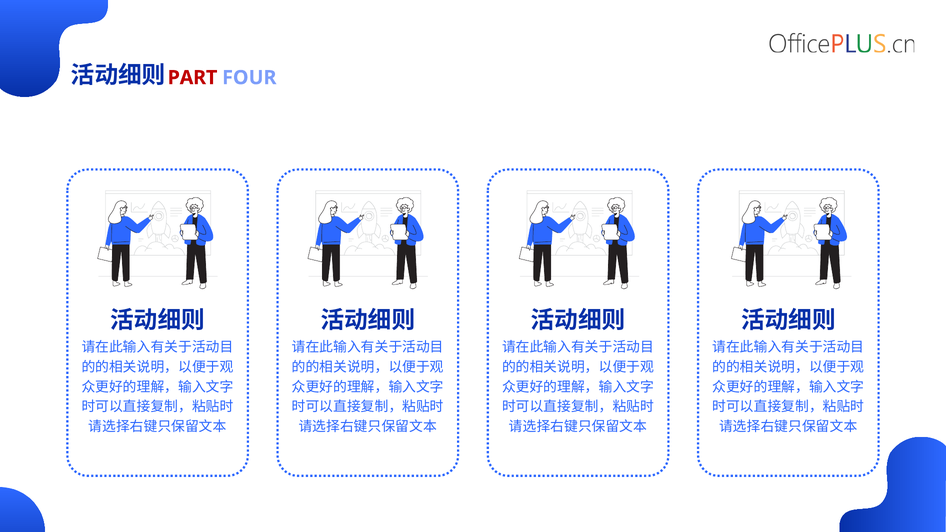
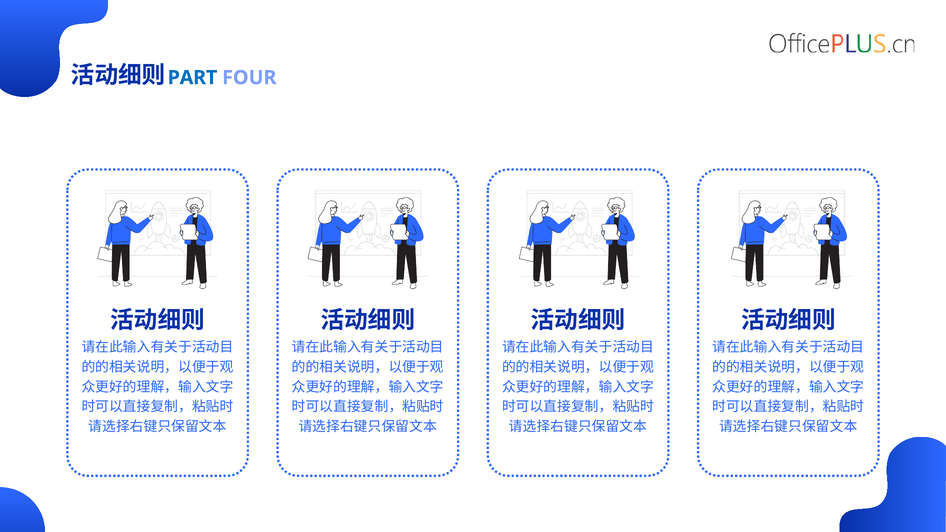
PART colour: red -> blue
